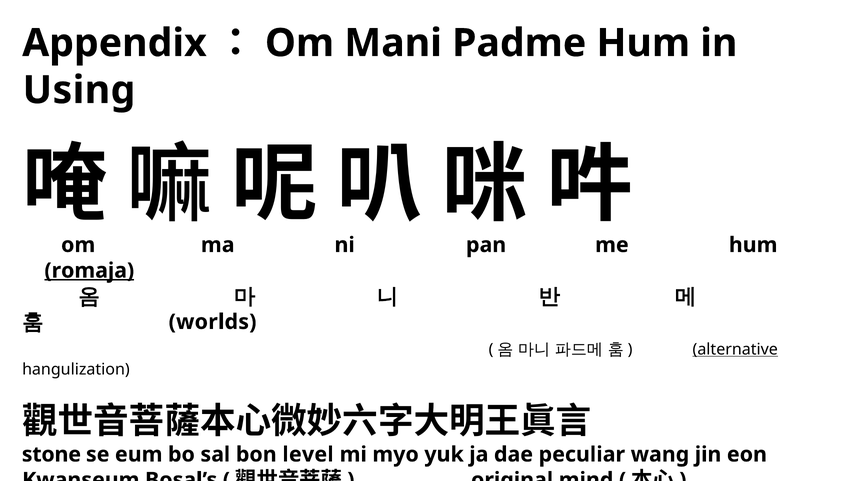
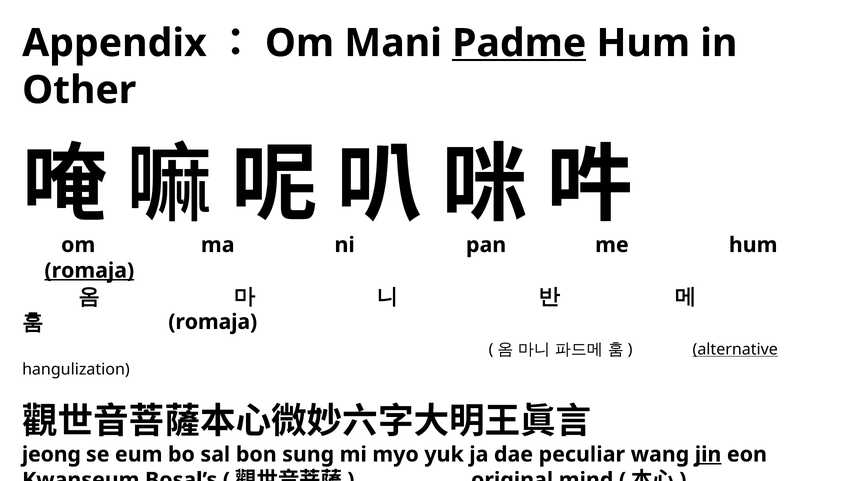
Padme underline: none -> present
Using: Using -> Other
worlds at (213, 322): worlds -> romaja
stone: stone -> jeong
level: level -> sung
jin underline: none -> present
